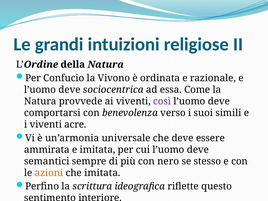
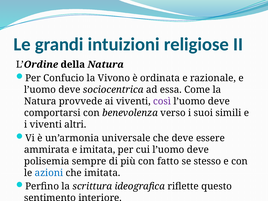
acre: acre -> altri
semantici: semantici -> polisemia
nero: nero -> fatto
azioni colour: orange -> blue
